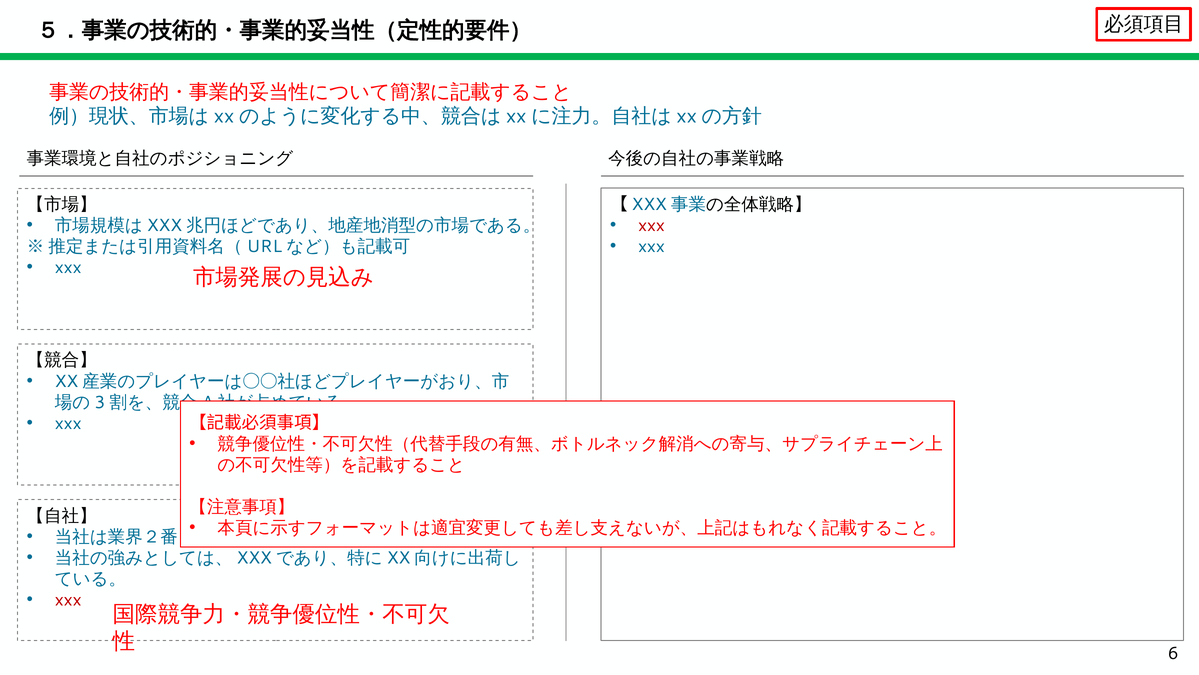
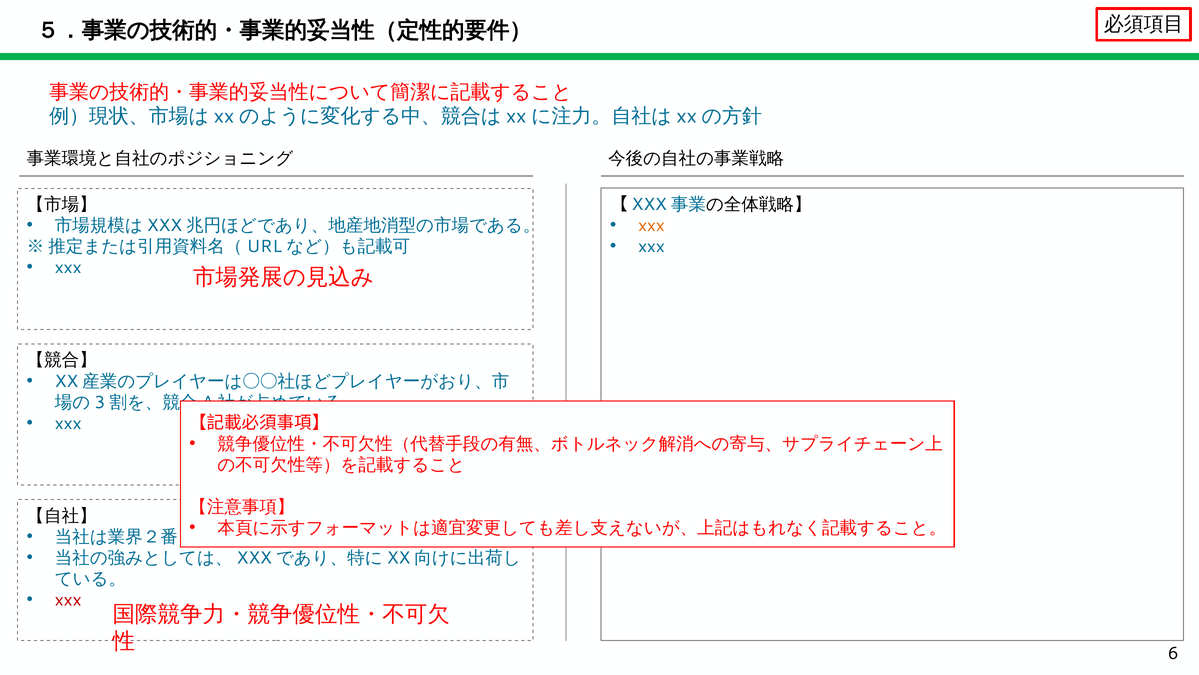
xxx at (652, 225) colour: red -> orange
